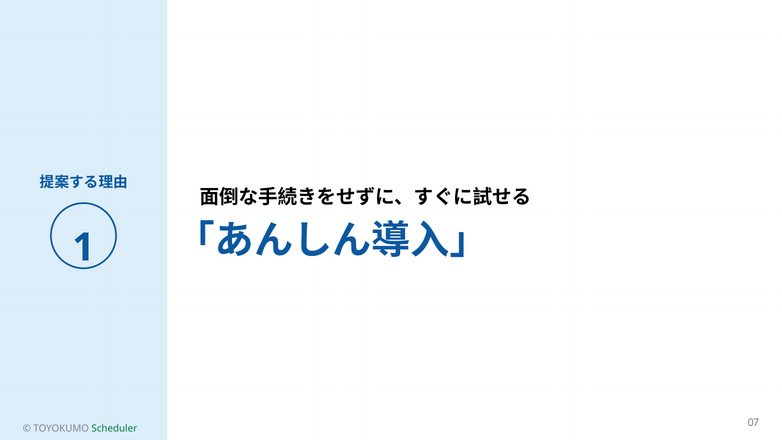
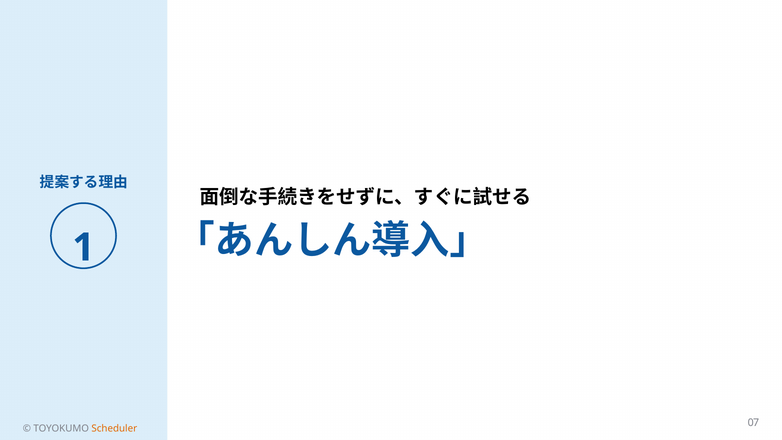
Scheduler colour: green -> orange
